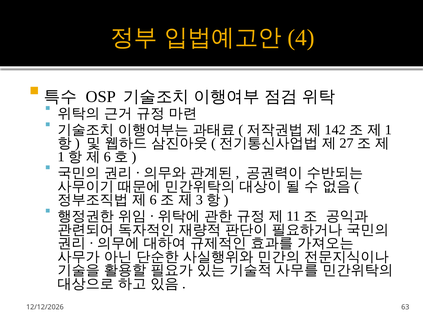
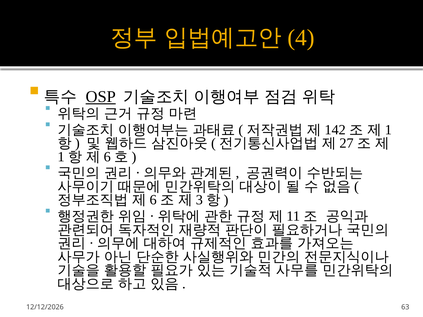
OSP underline: none -> present
